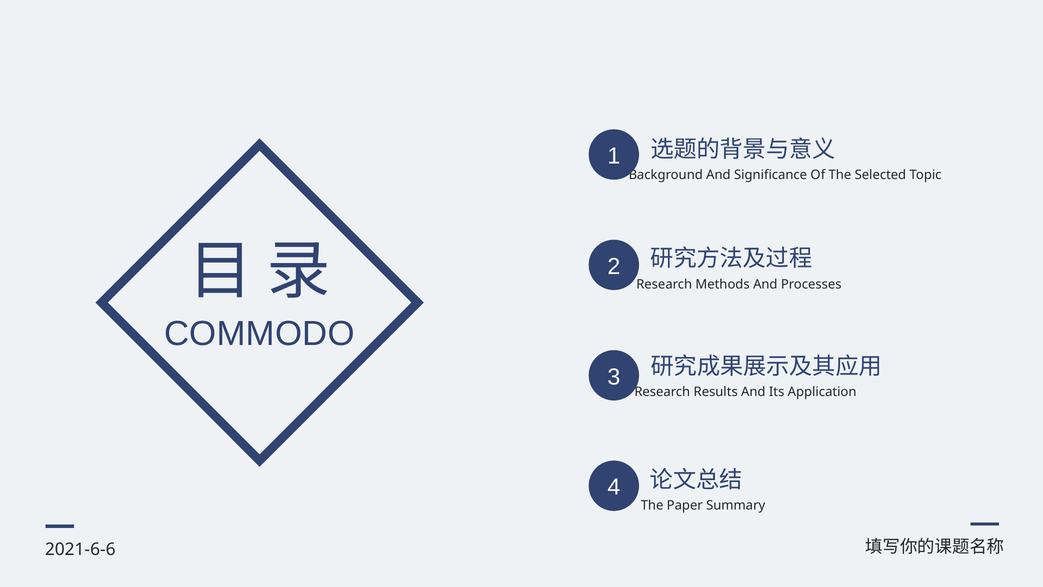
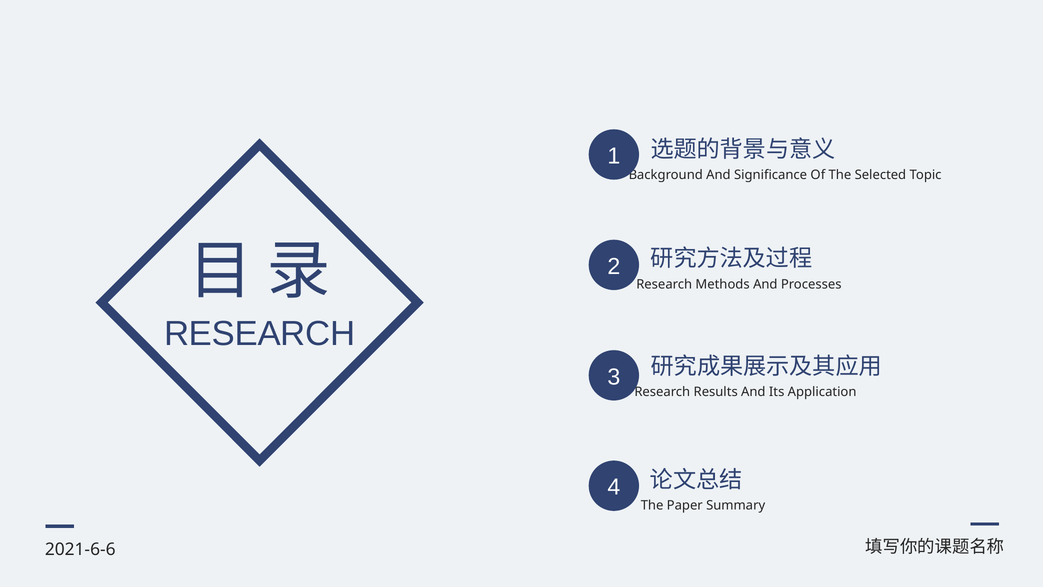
COMMODO at (259, 334): COMMODO -> RESEARCH
